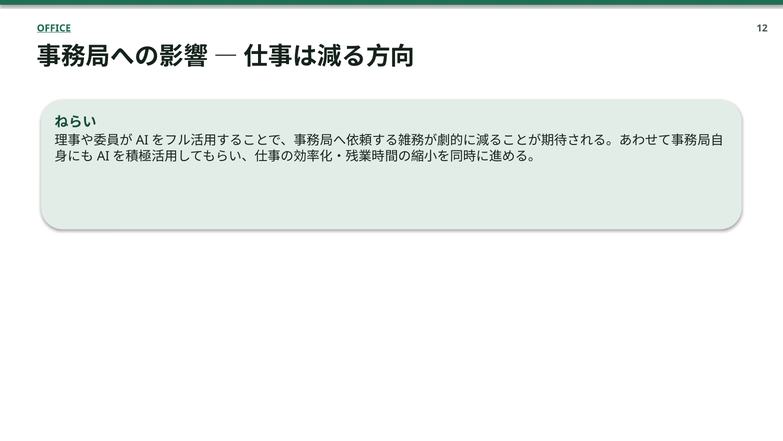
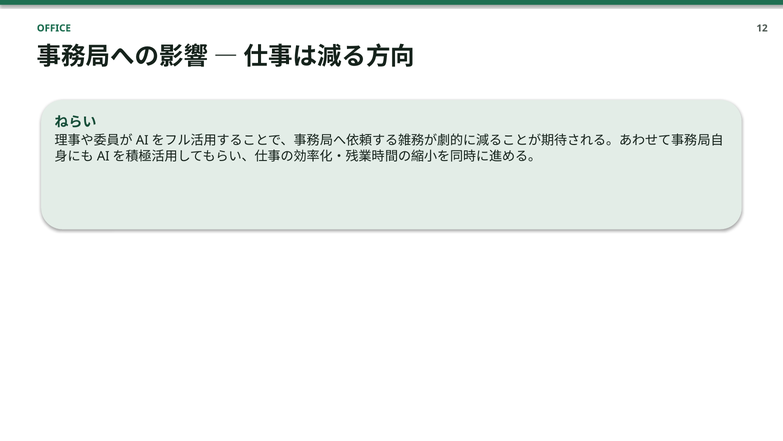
OFFICE underline: present -> none
